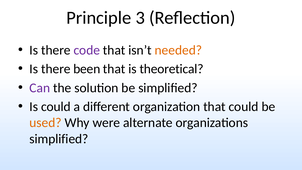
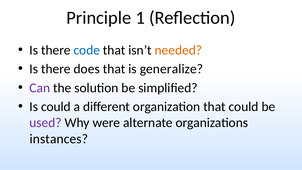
3: 3 -> 1
code colour: purple -> blue
been: been -> does
theoretical: theoretical -> generalize
used colour: orange -> purple
simplified at (59, 139): simplified -> instances
